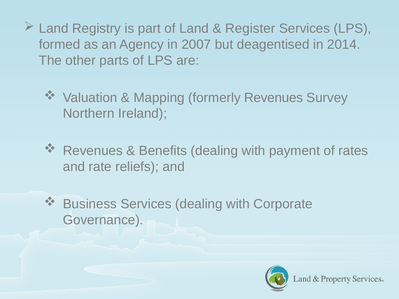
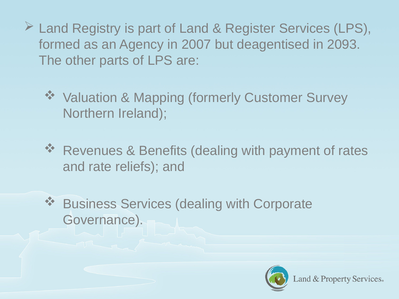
2014: 2014 -> 2093
formerly Revenues: Revenues -> Customer
